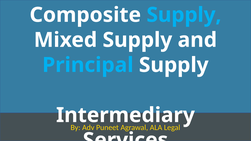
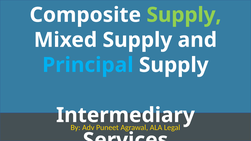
Supply at (184, 15) colour: light blue -> light green
